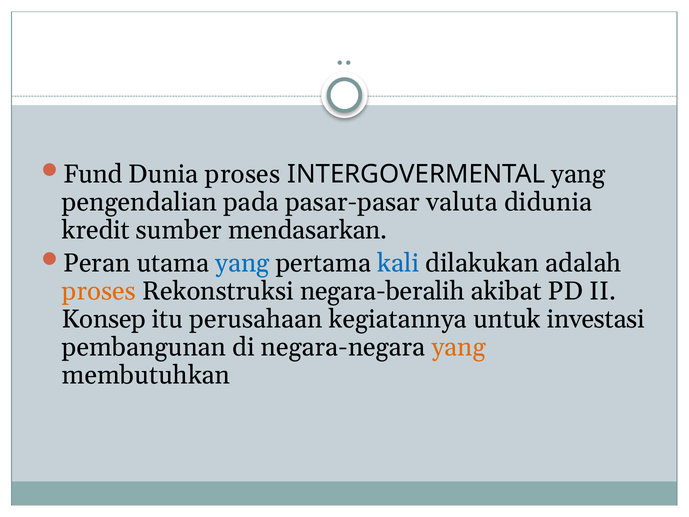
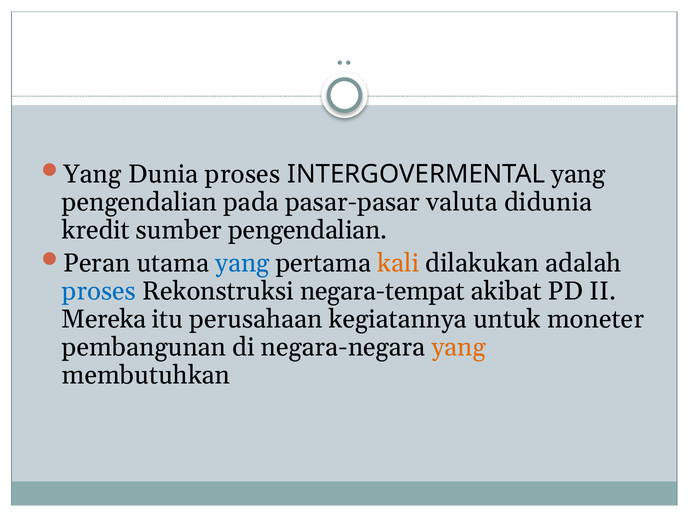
Fund at (93, 174): Fund -> Yang
sumber mendasarkan: mendasarkan -> pengendalian
kali colour: blue -> orange
proses at (99, 291) colour: orange -> blue
negara-beralih: negara-beralih -> negara-tempat
Konsep: Konsep -> Mereka
investasi: investasi -> moneter
